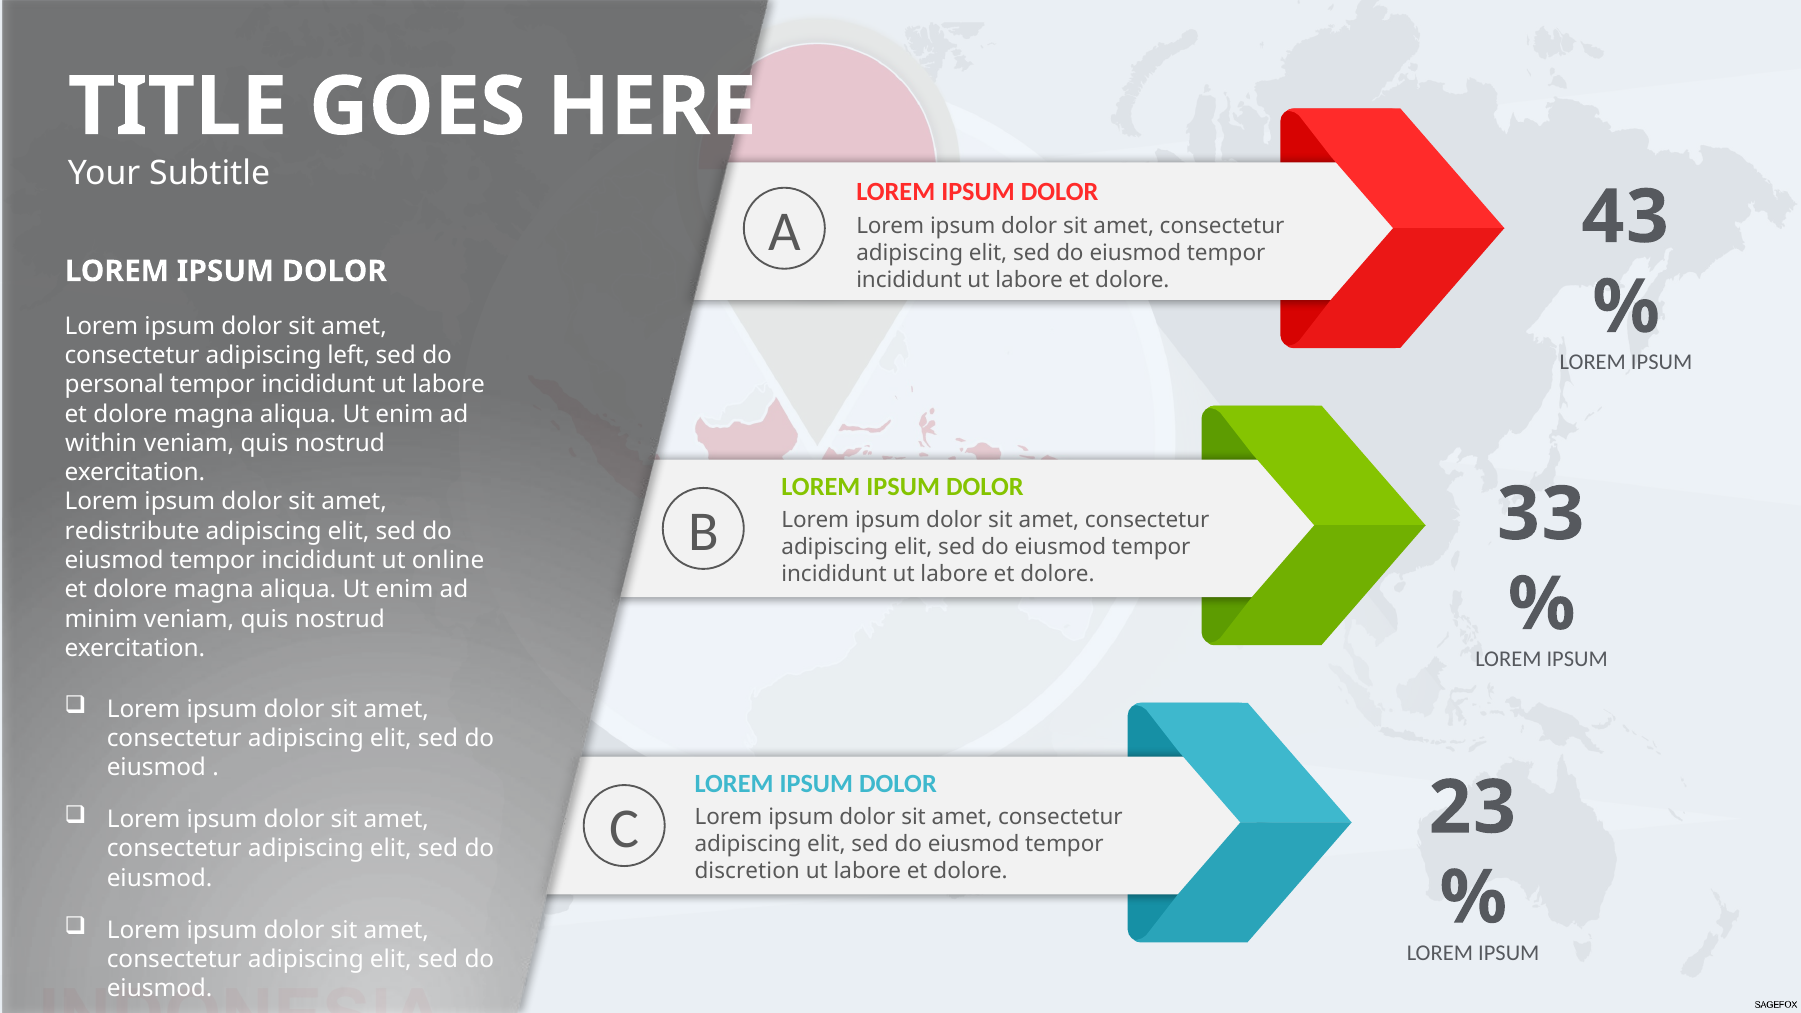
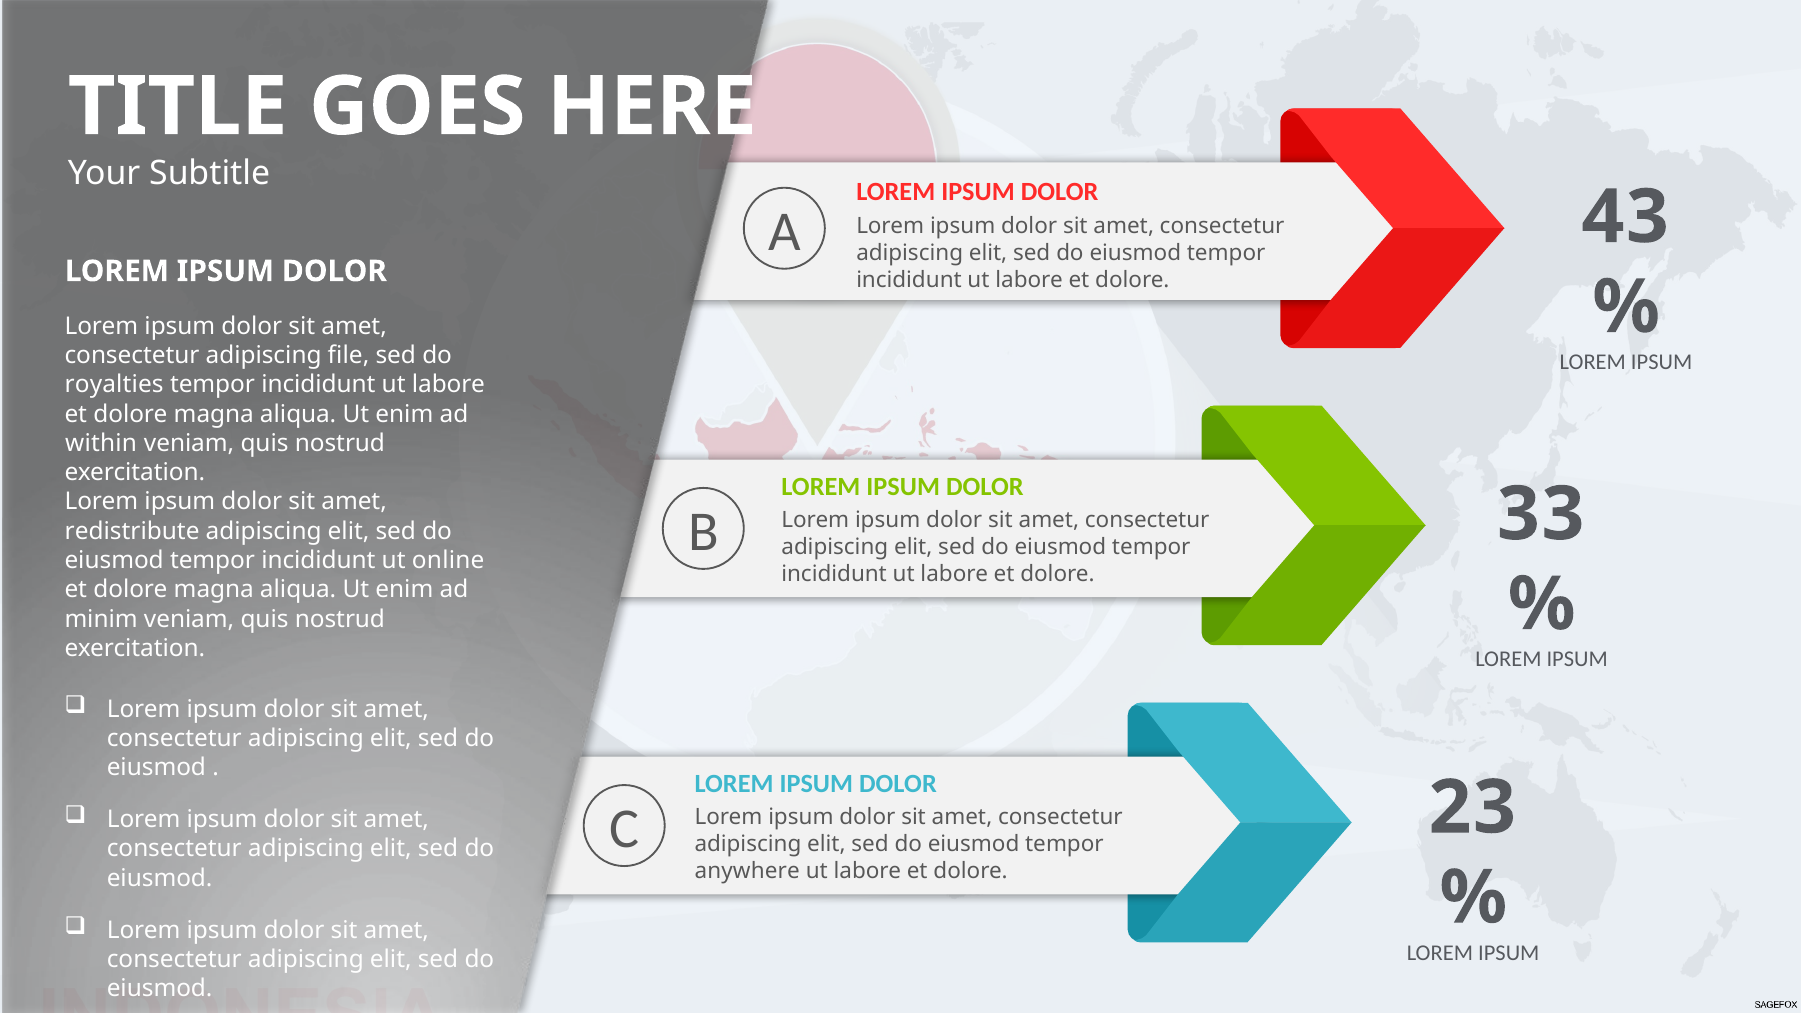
left: left -> file
personal: personal -> royalties
discretion: discretion -> anywhere
